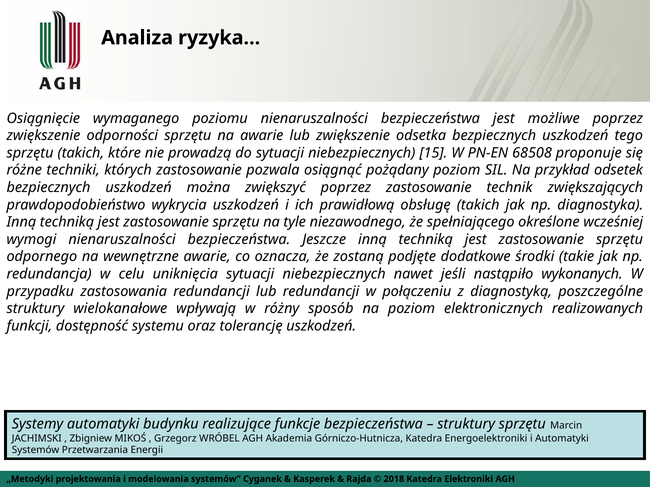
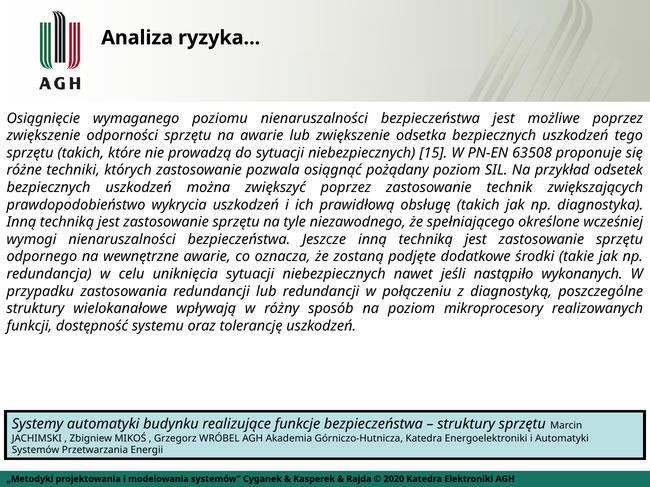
68508: 68508 -> 63508
elektronicznych: elektronicznych -> mikroprocesory
2018: 2018 -> 2020
